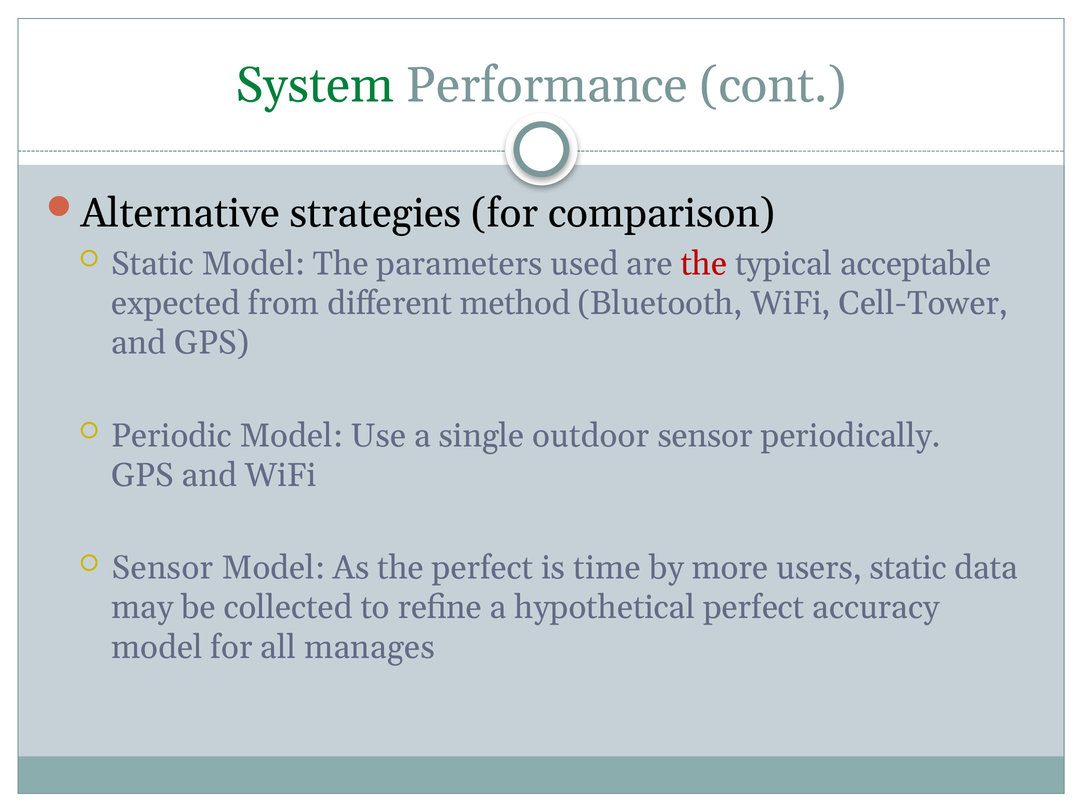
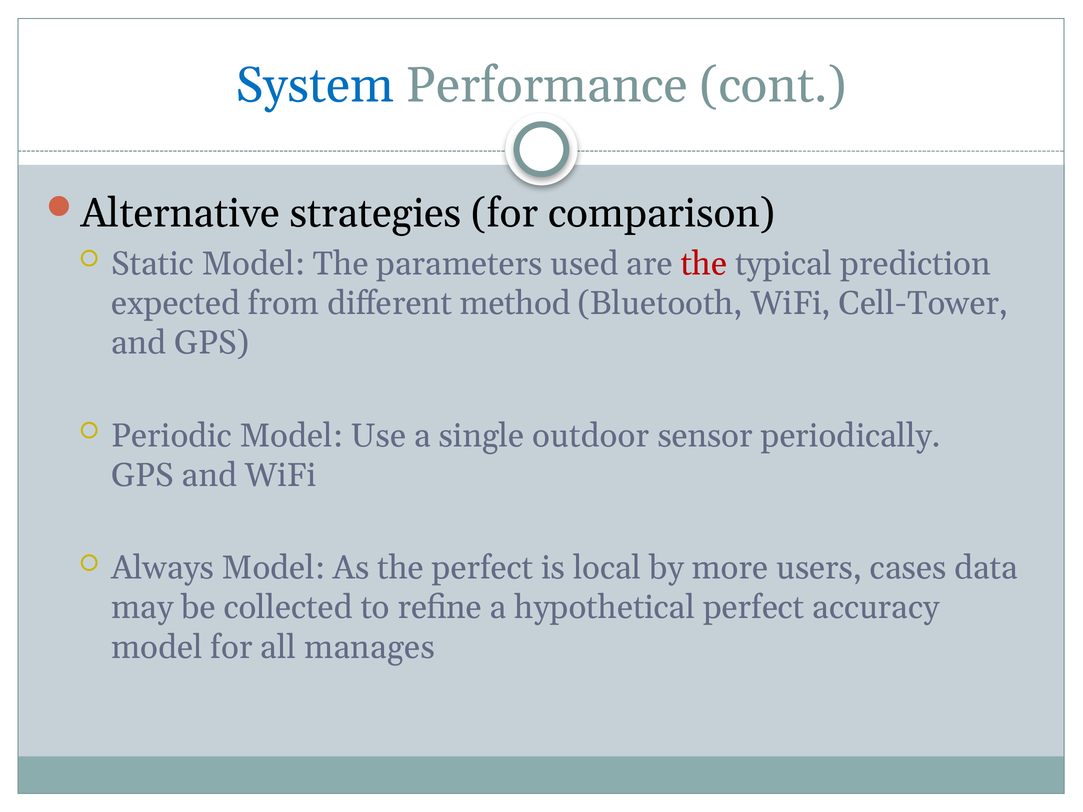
System colour: green -> blue
acceptable: acceptable -> prediction
Sensor at (163, 568): Sensor -> Always
time: time -> local
users static: static -> cases
